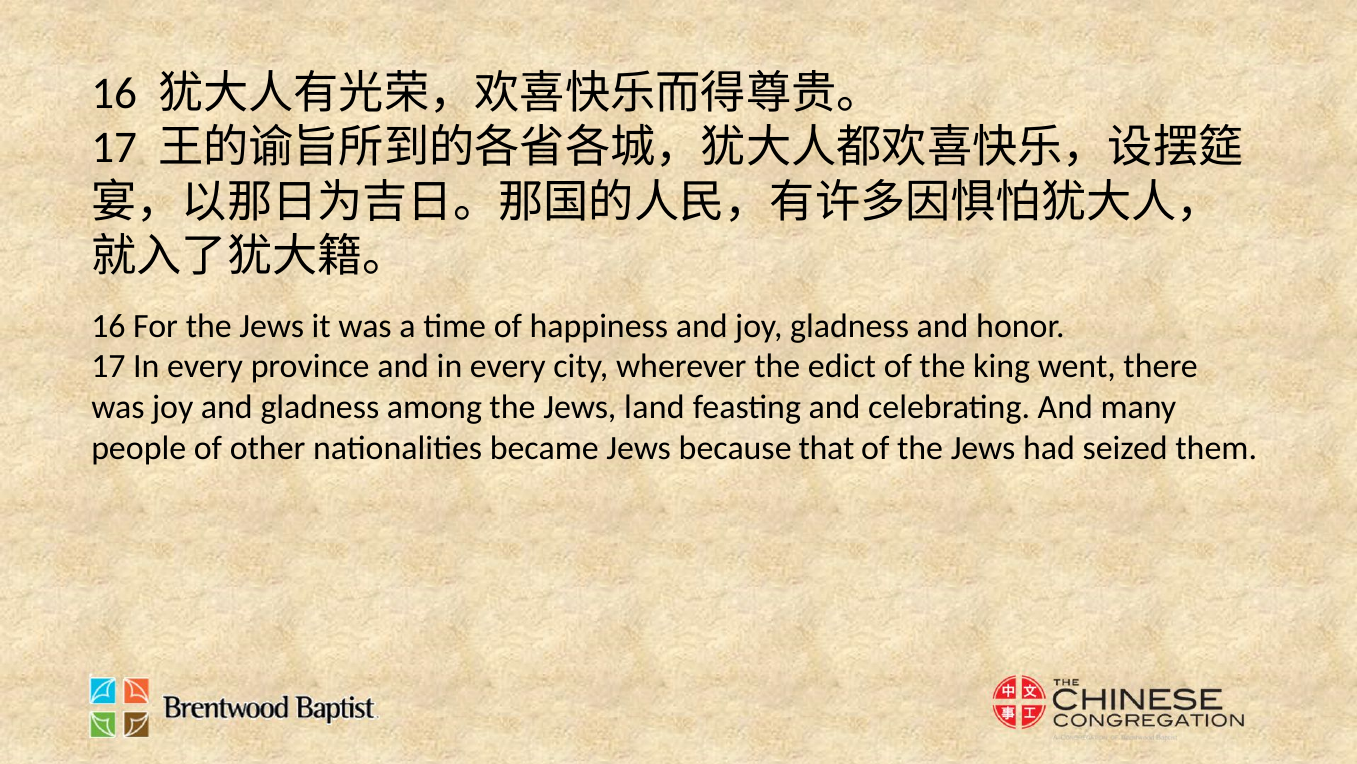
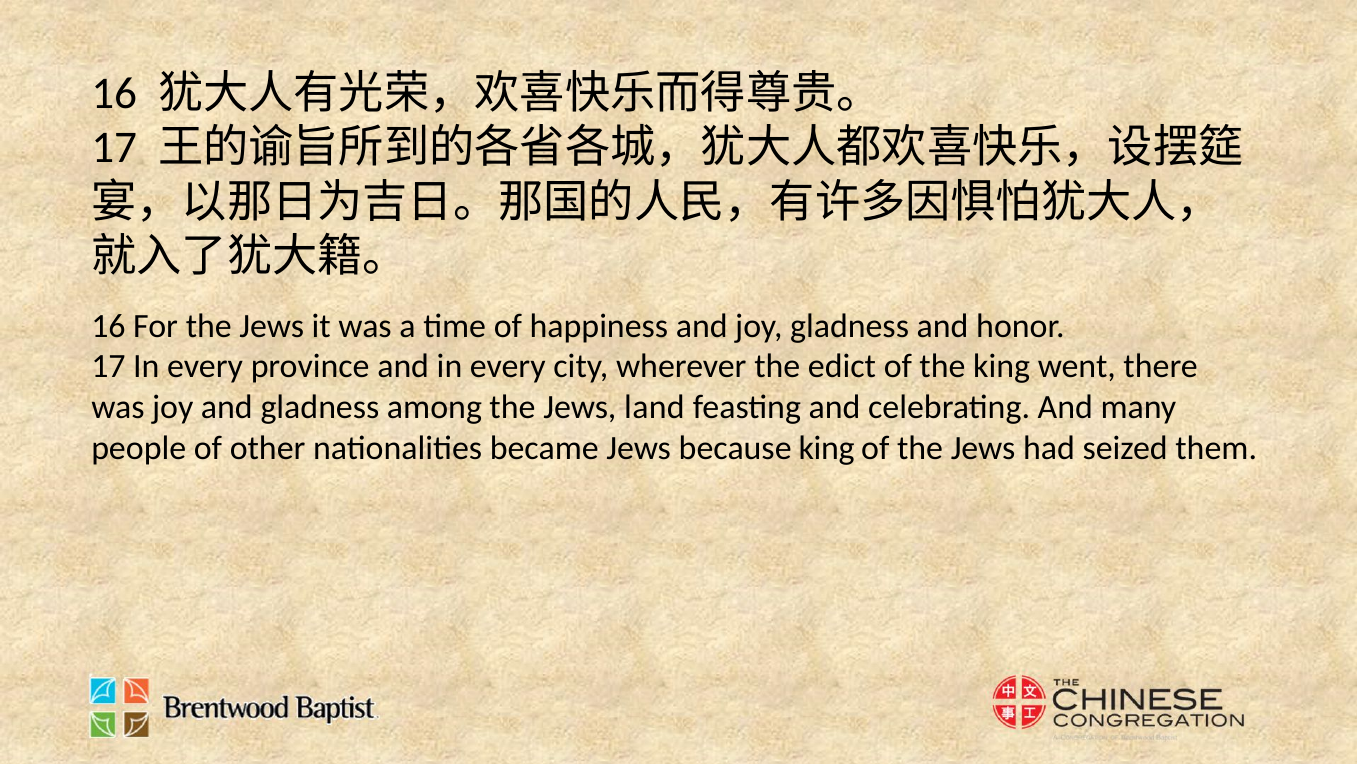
because that: that -> king
